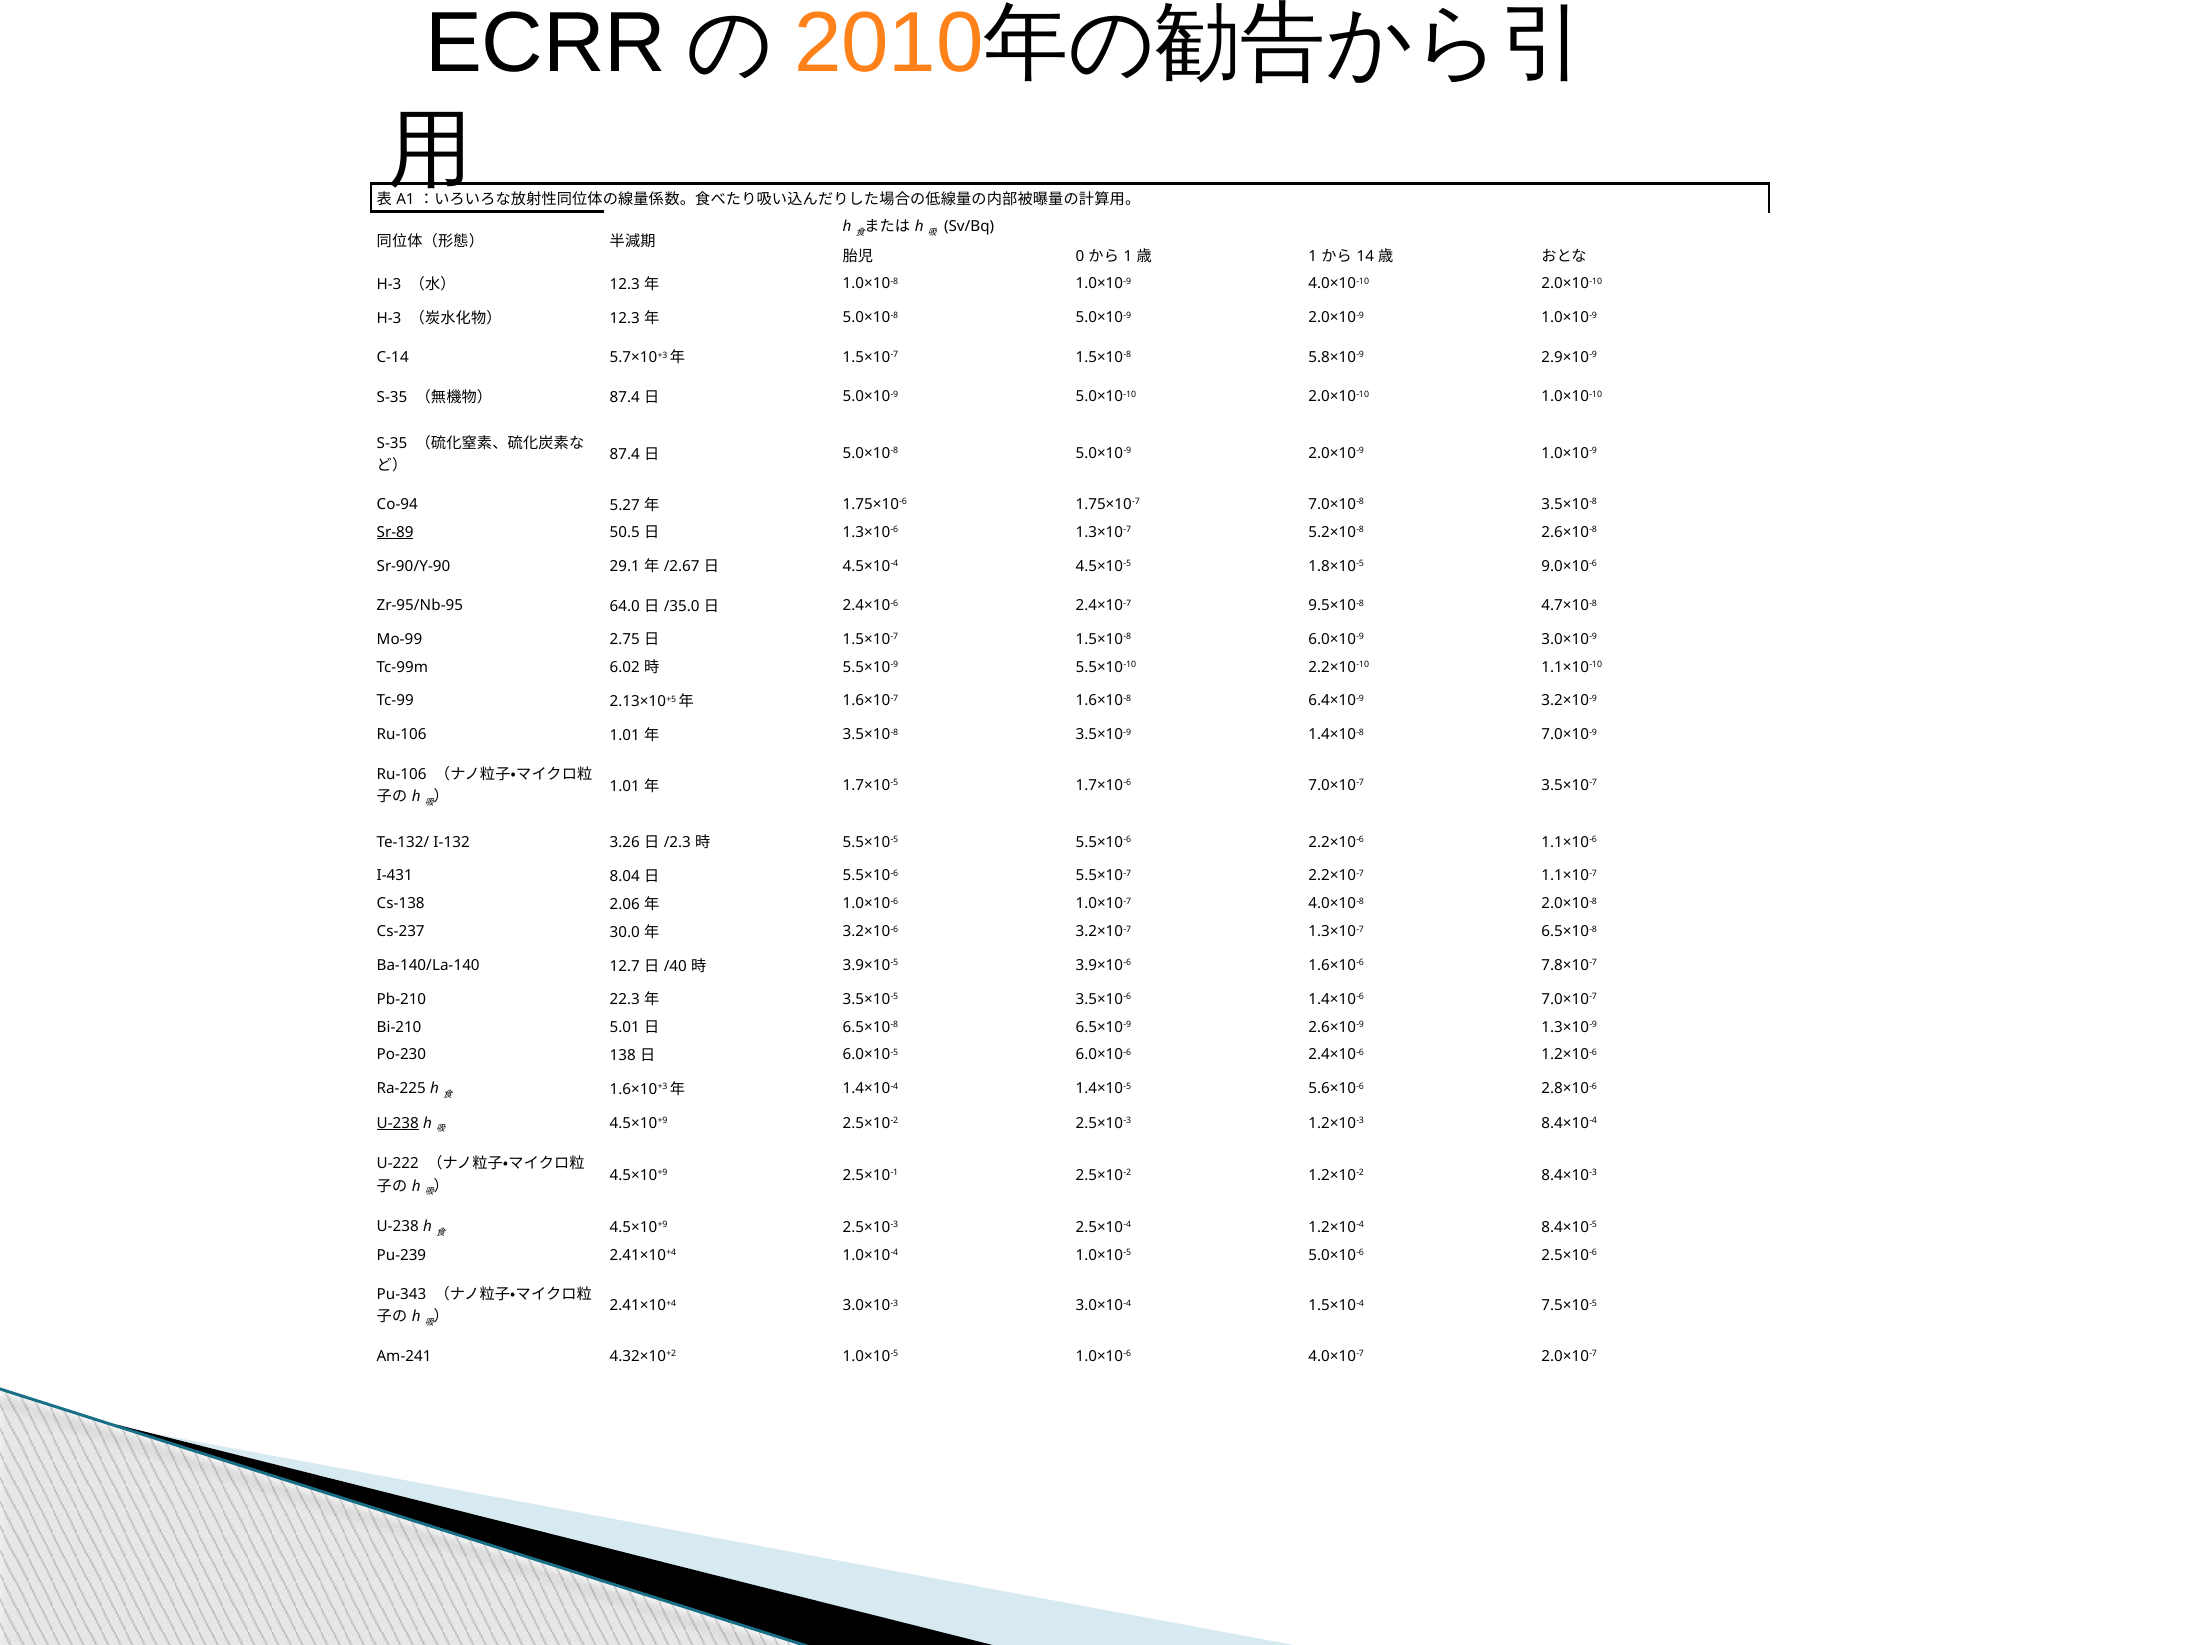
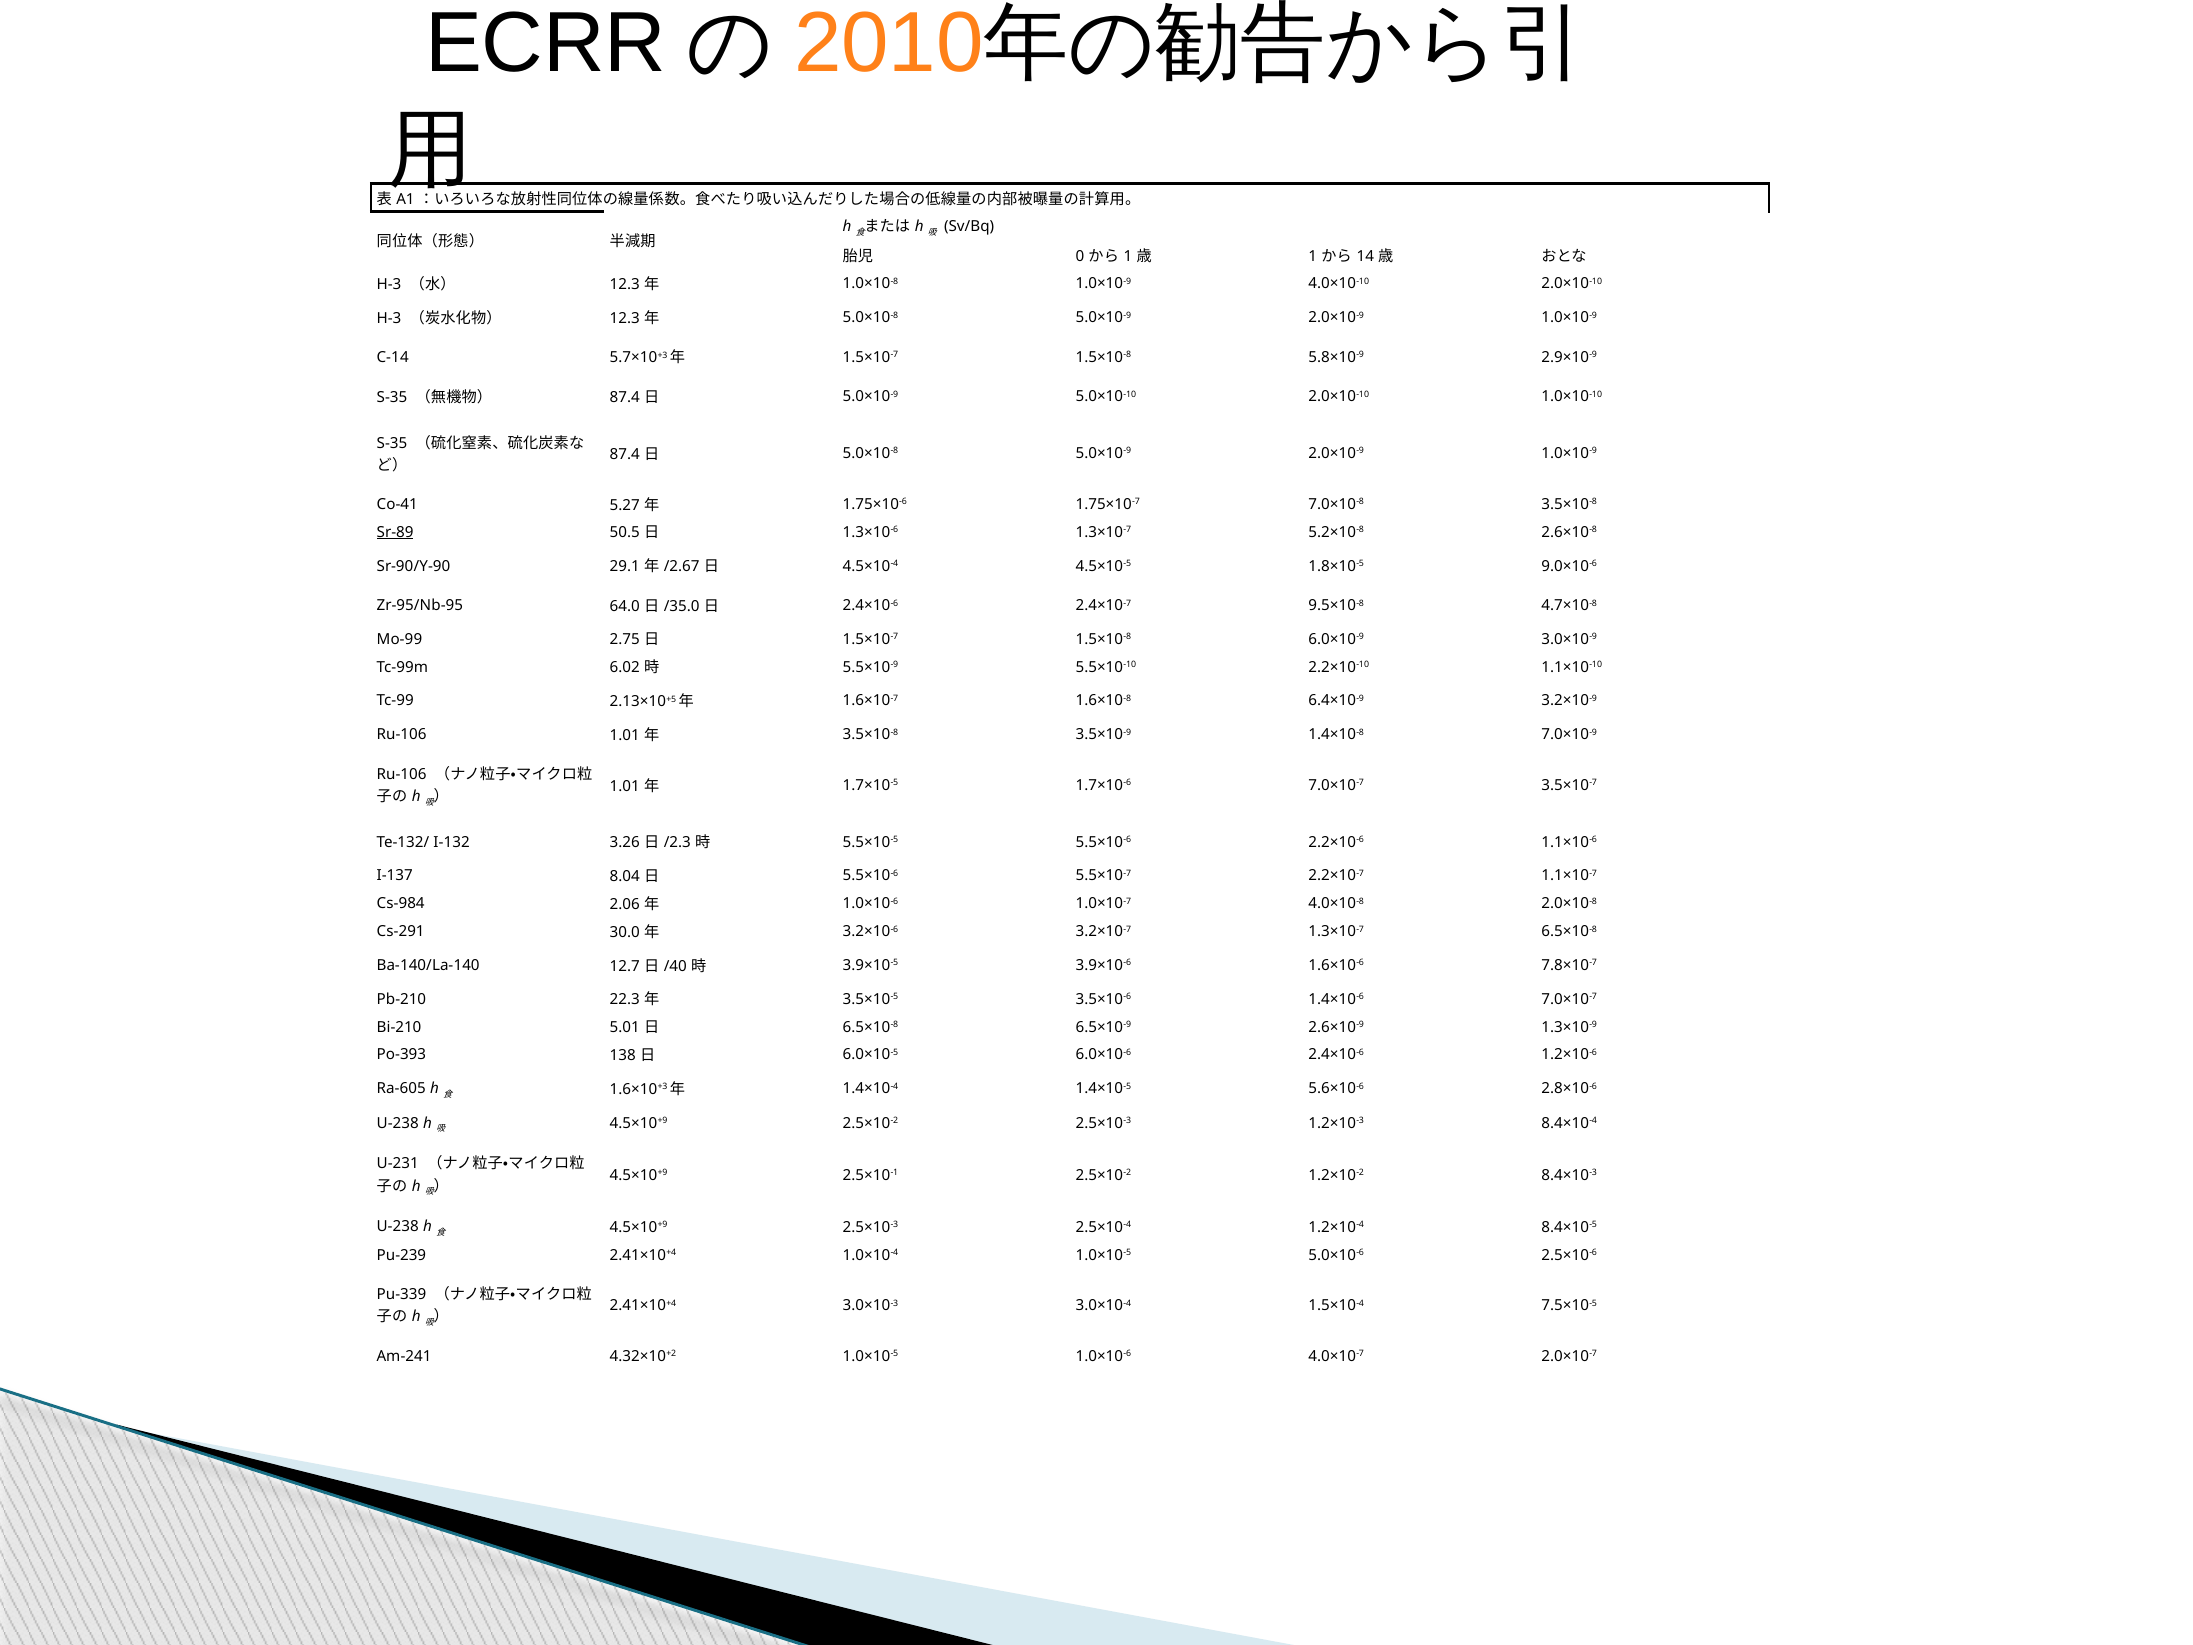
Co-94: Co-94 -> Co-41
I-431: I-431 -> I-137
Cs-138: Cs-138 -> Cs-984
Cs-237: Cs-237 -> Cs-291
Po-230: Po-230 -> Po-393
Ra-225: Ra-225 -> Ra-605
U-238 at (398, 1123) underline: present -> none
U-222: U-222 -> U-231
Pu-343: Pu-343 -> Pu-339
